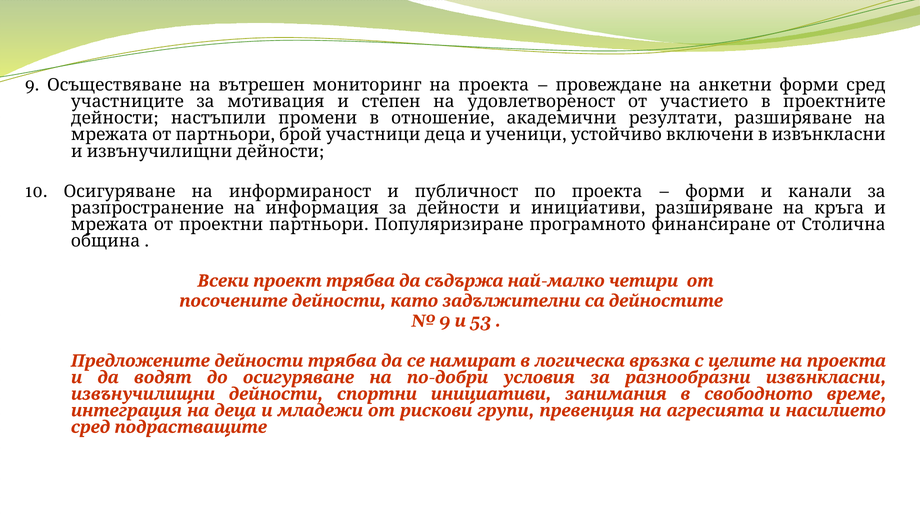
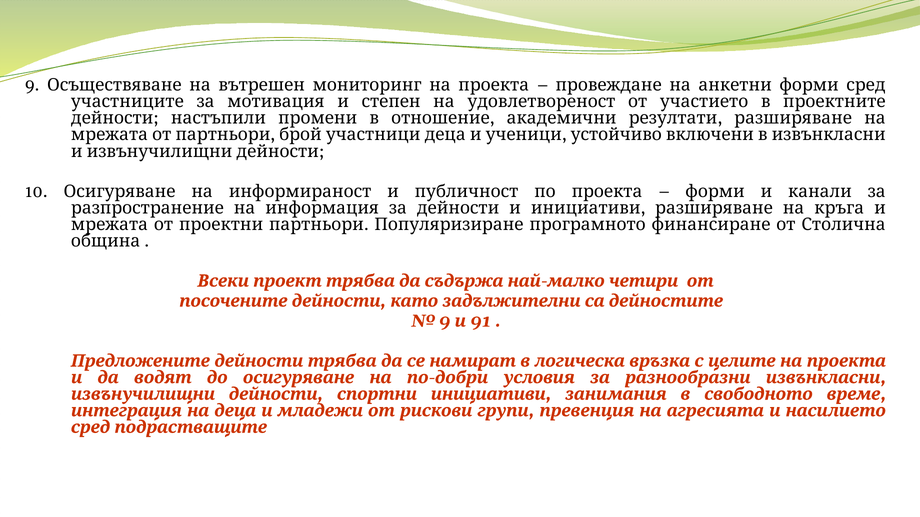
53: 53 -> 91
